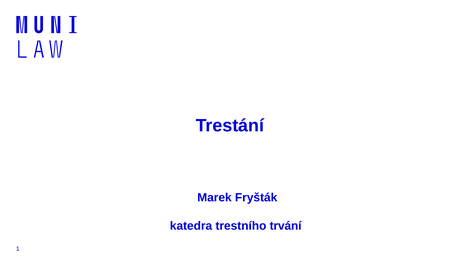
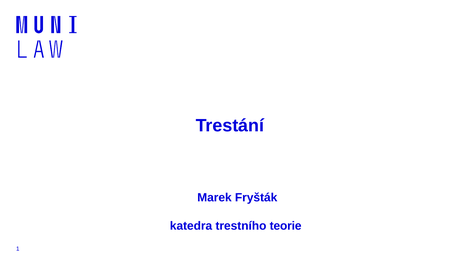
trvání: trvání -> teorie
